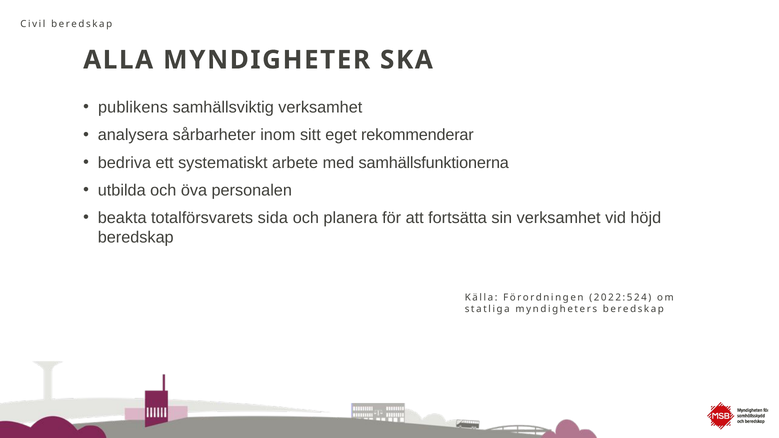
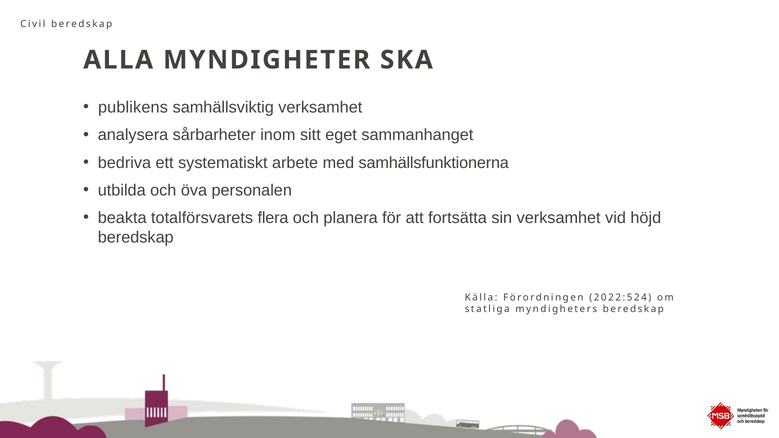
rekommenderar: rekommenderar -> sammanhanget
sida: sida -> flera
